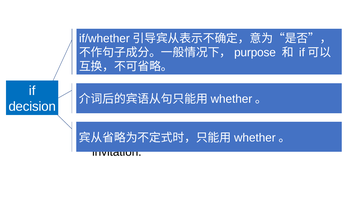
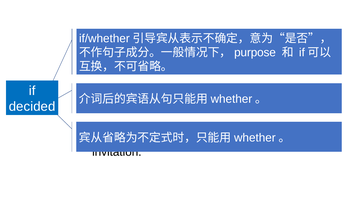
decision: decision -> decided
